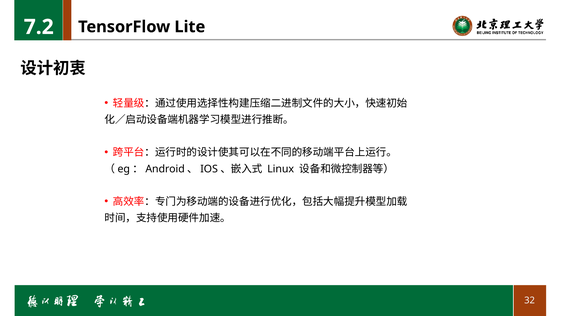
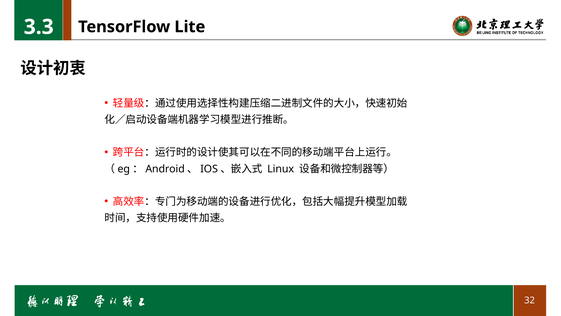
7.2: 7.2 -> 3.3
